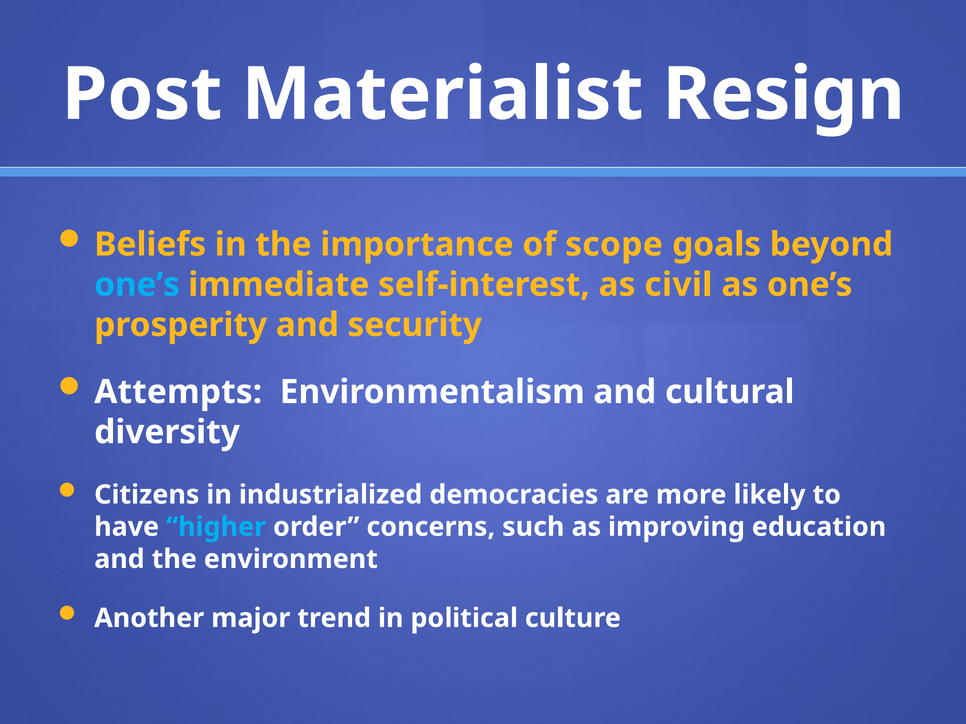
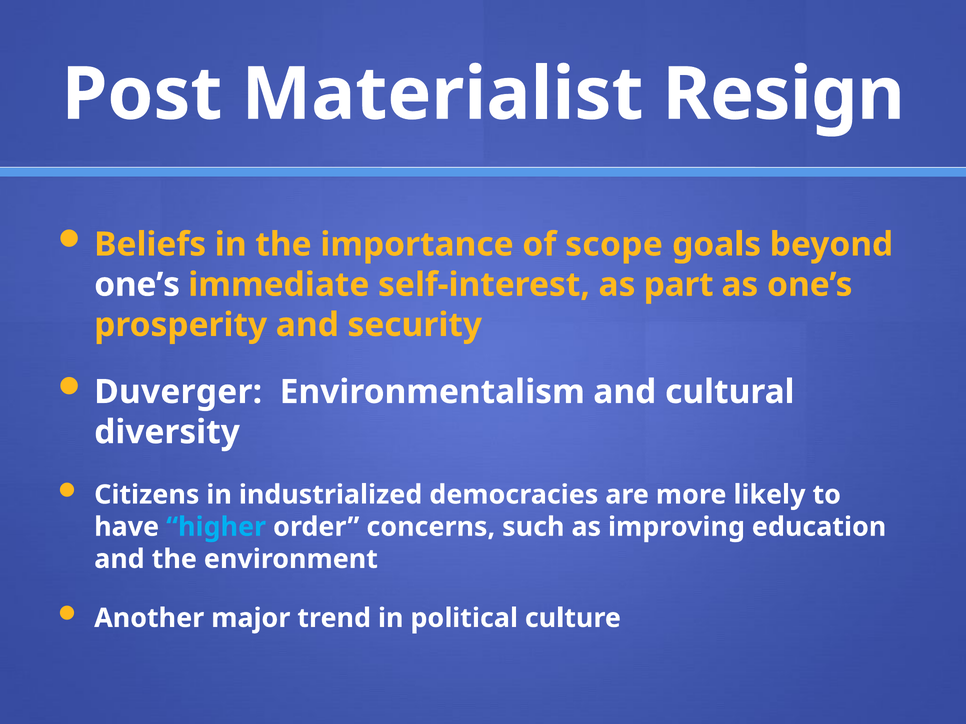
one’s at (137, 285) colour: light blue -> white
civil: civil -> part
Attempts: Attempts -> Duverger
